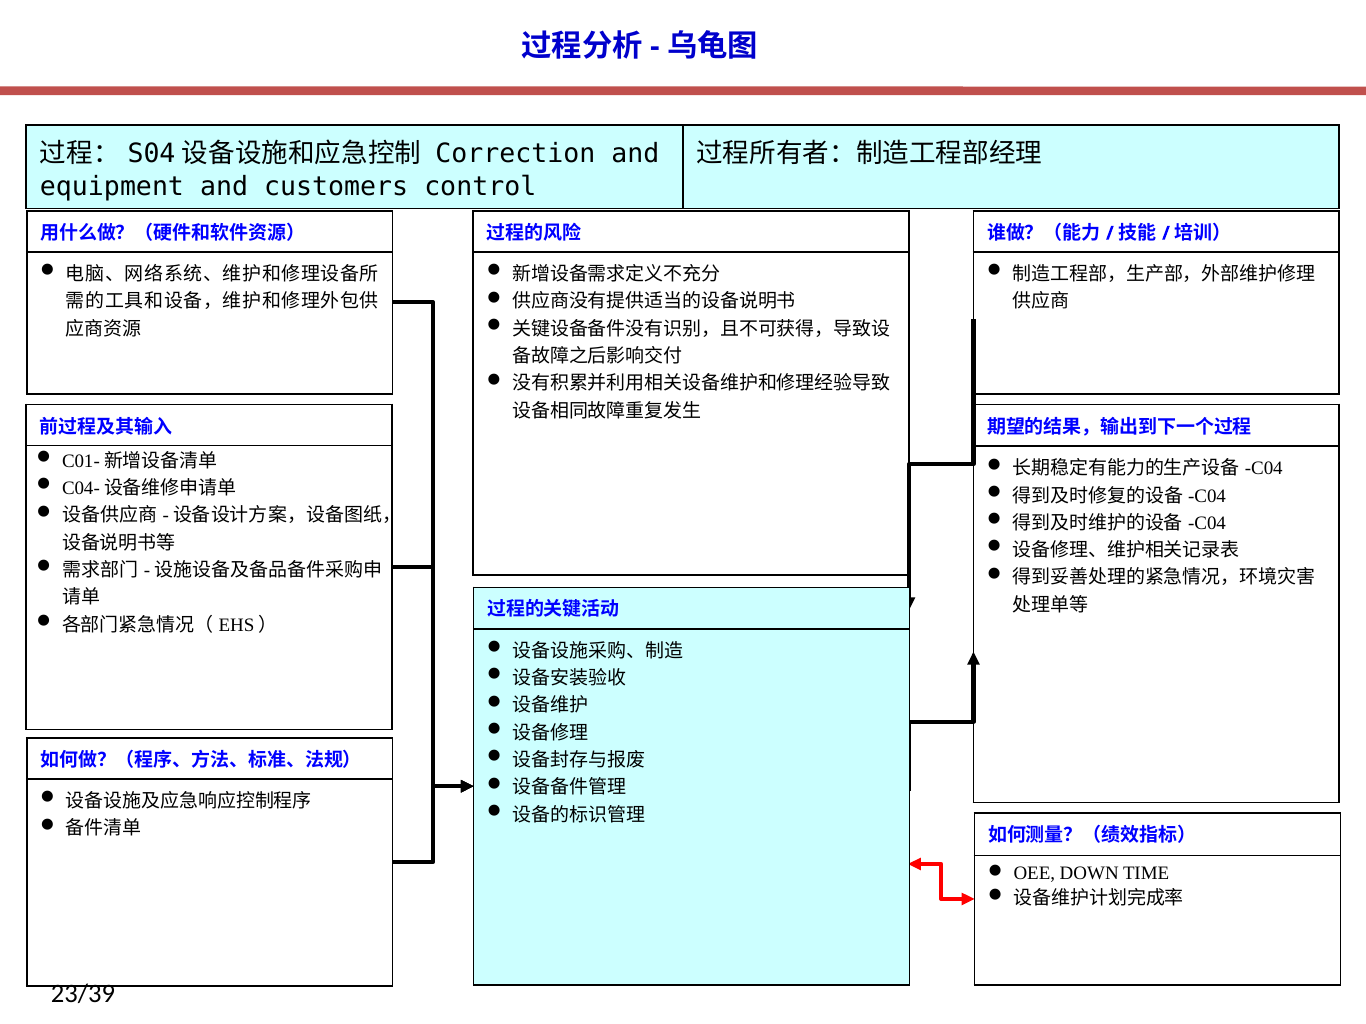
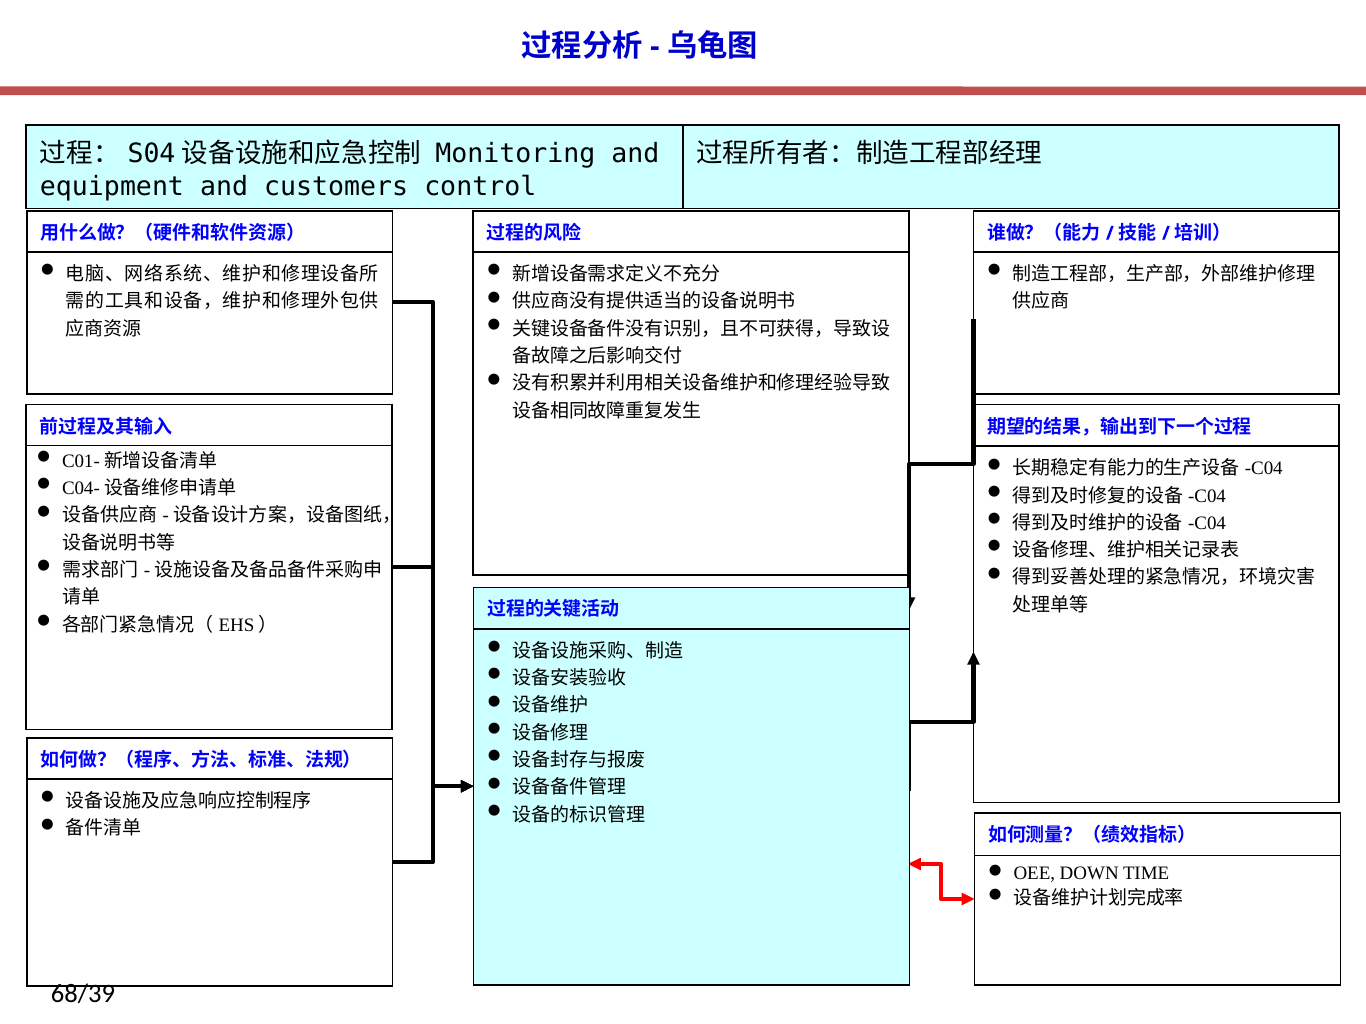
Correction: Correction -> Monitoring
23/39: 23/39 -> 68/39
